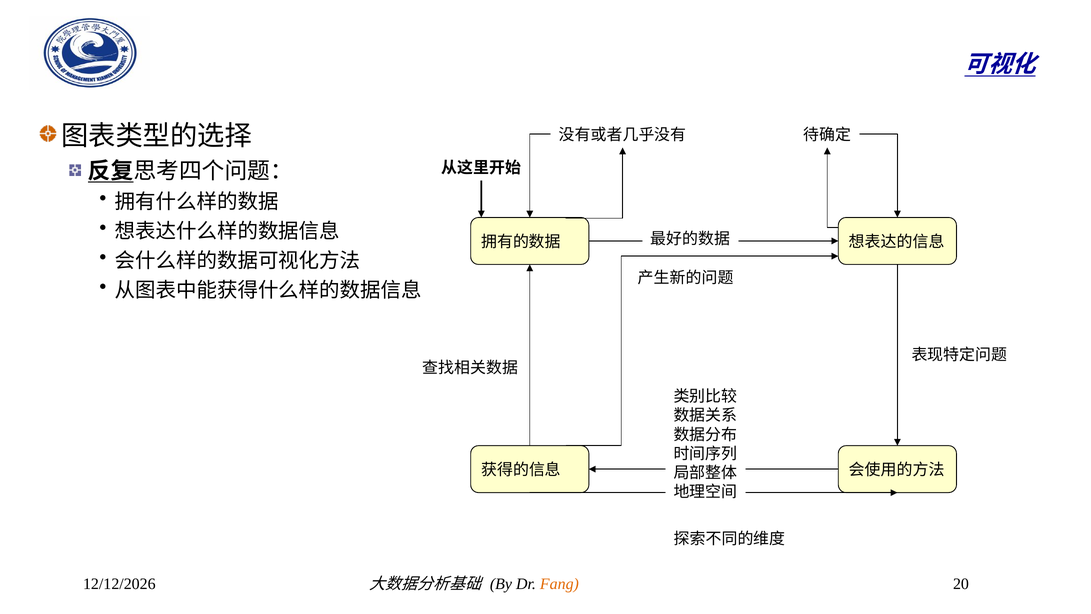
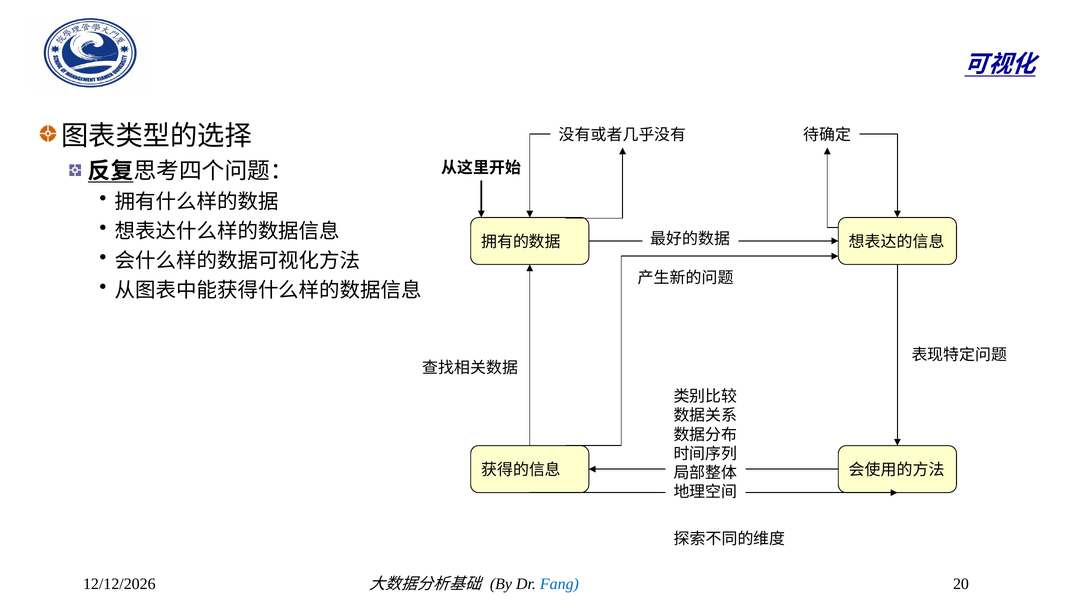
Fang colour: orange -> blue
